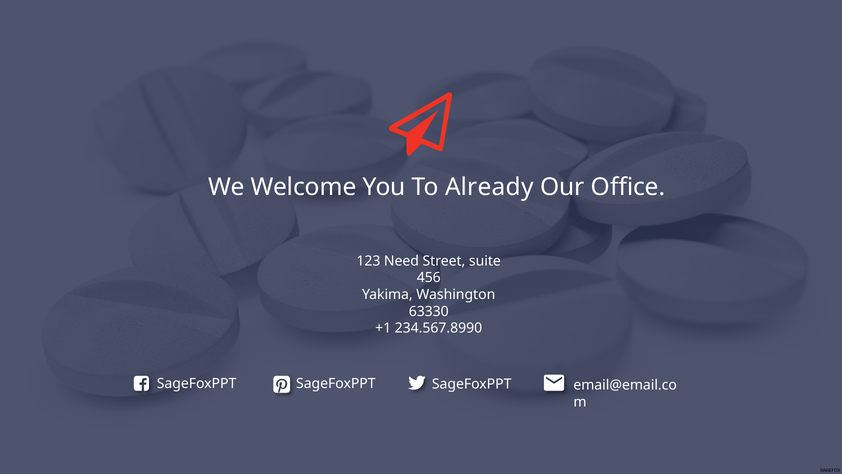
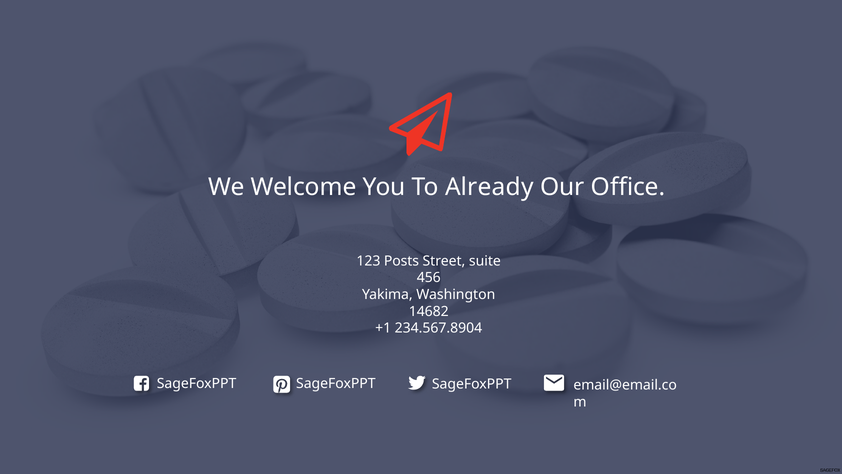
Need: Need -> Posts
63330: 63330 -> 14682
234.567.8990: 234.567.8990 -> 234.567.8904
